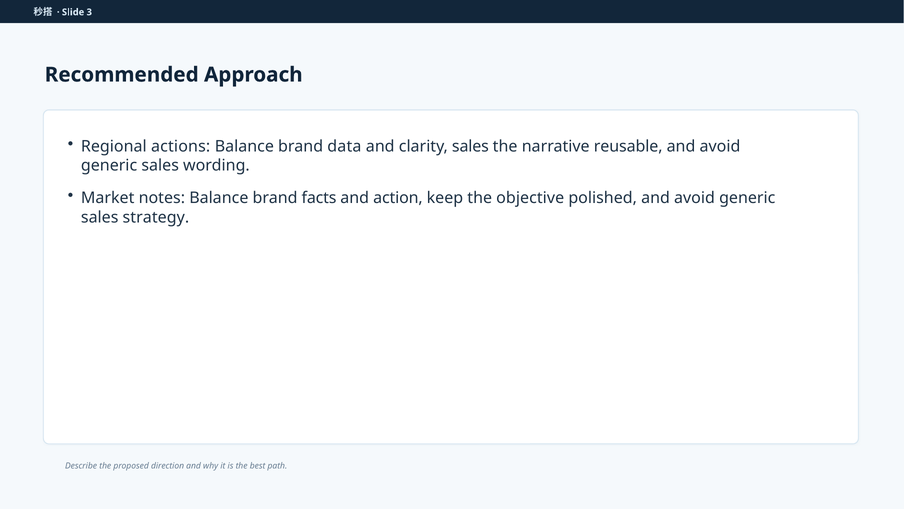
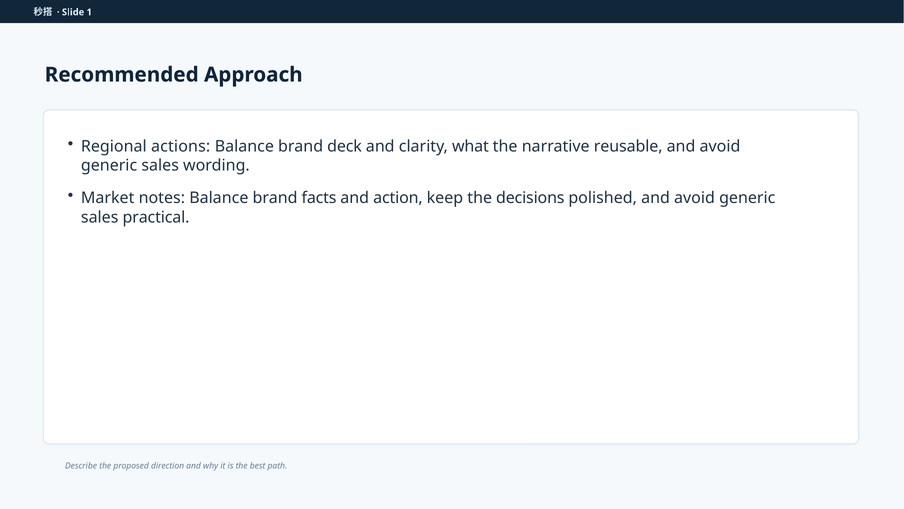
3: 3 -> 1
data: data -> deck
clarity sales: sales -> what
objective: objective -> decisions
strategy: strategy -> practical
